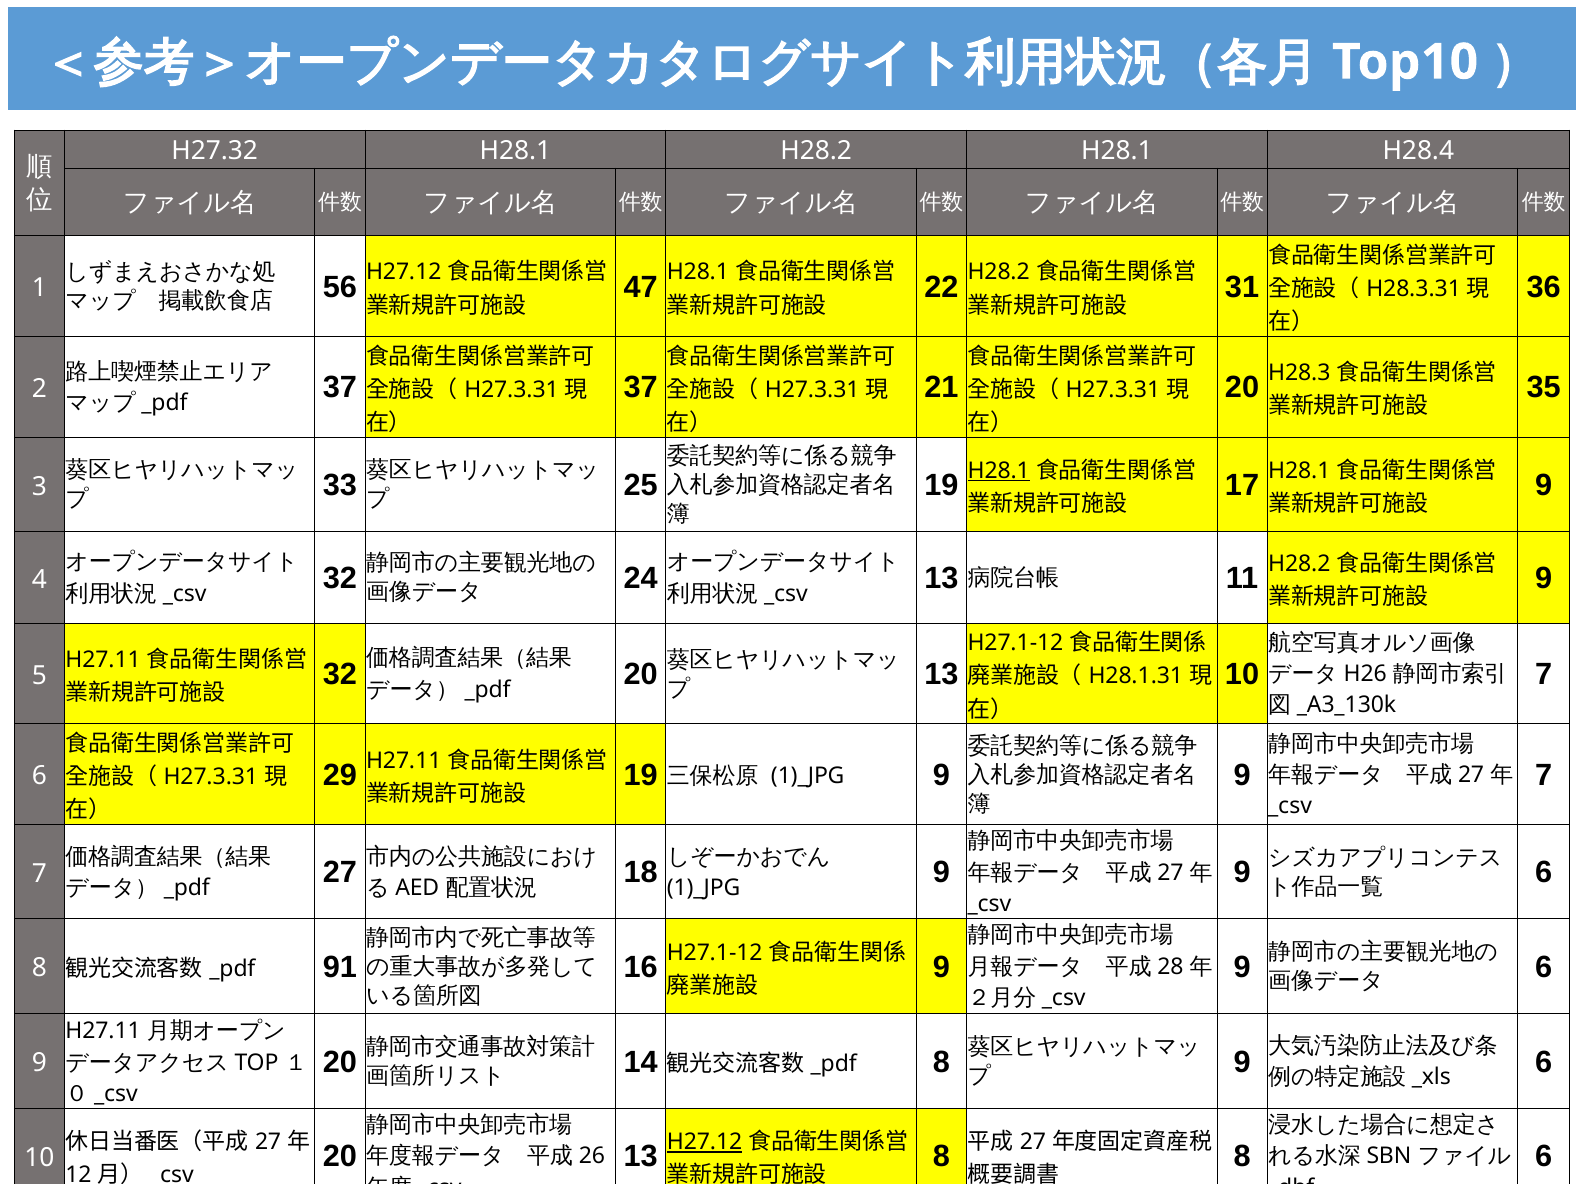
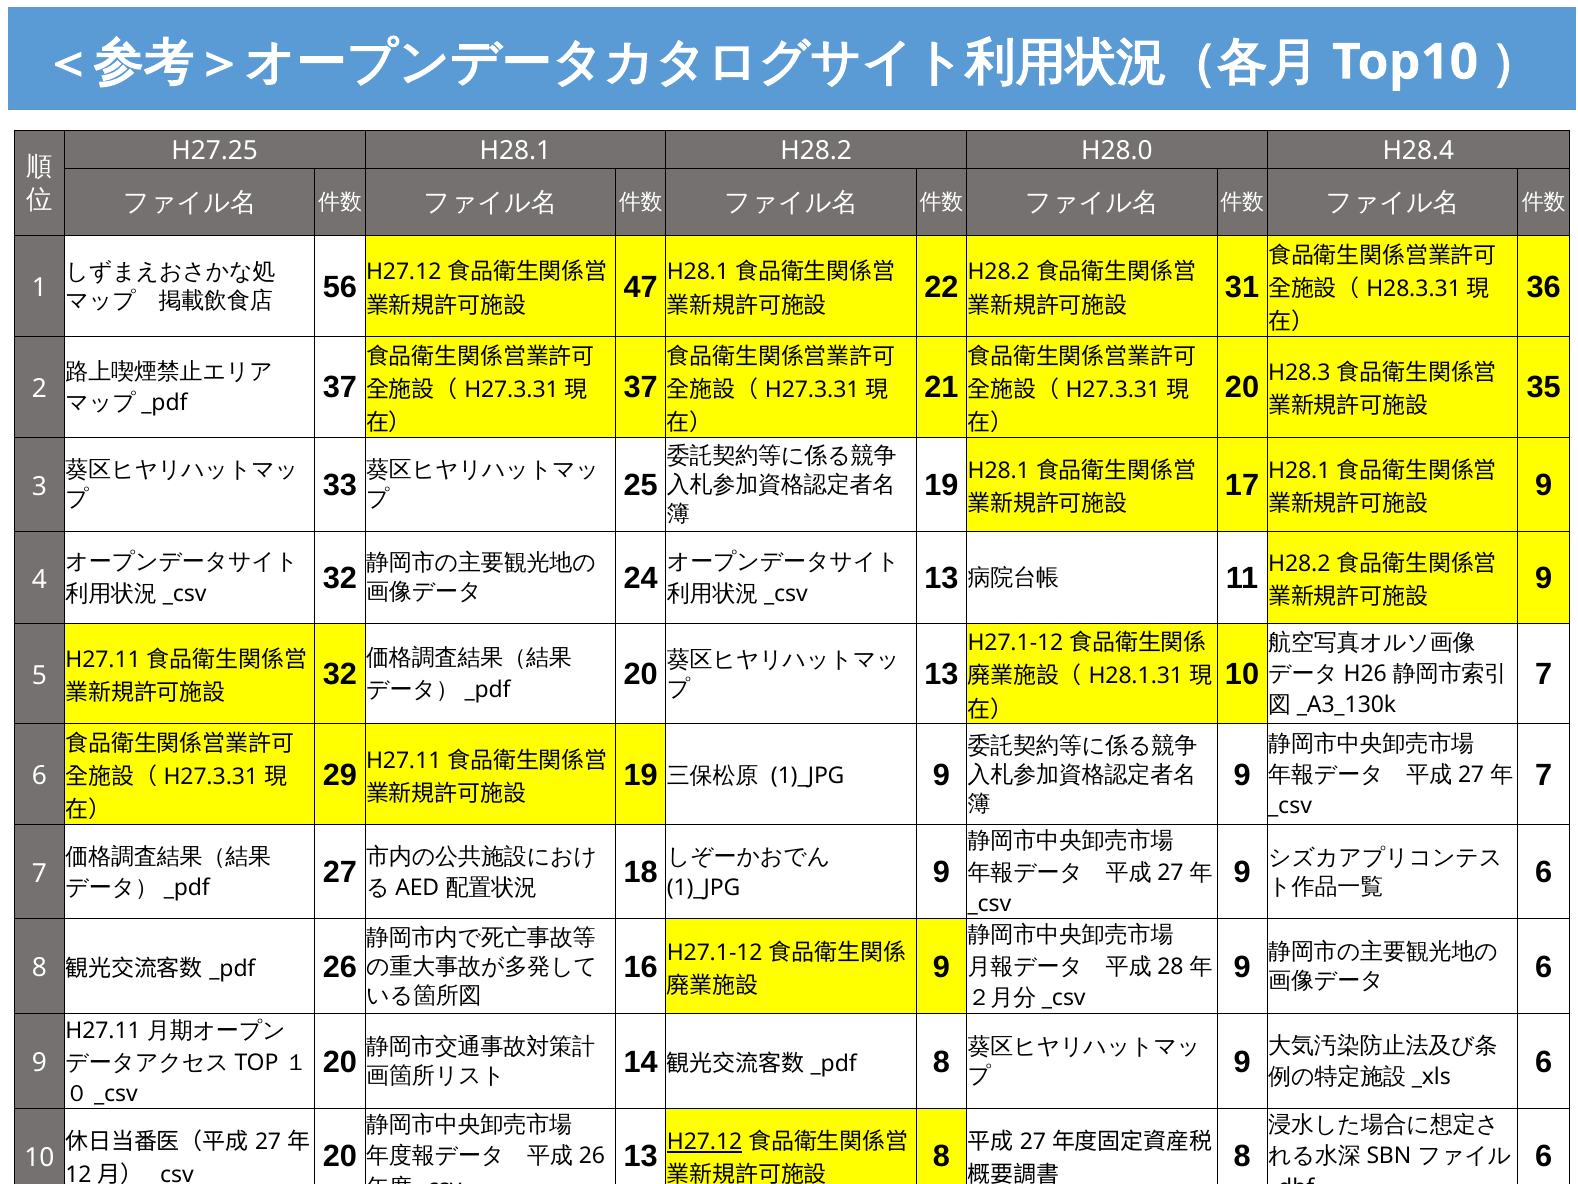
H27.32: H27.32 -> H27.25
H28.2 H28.1: H28.1 -> H28.0
H28.1 at (999, 470) underline: present -> none
91 at (340, 967): 91 -> 26
